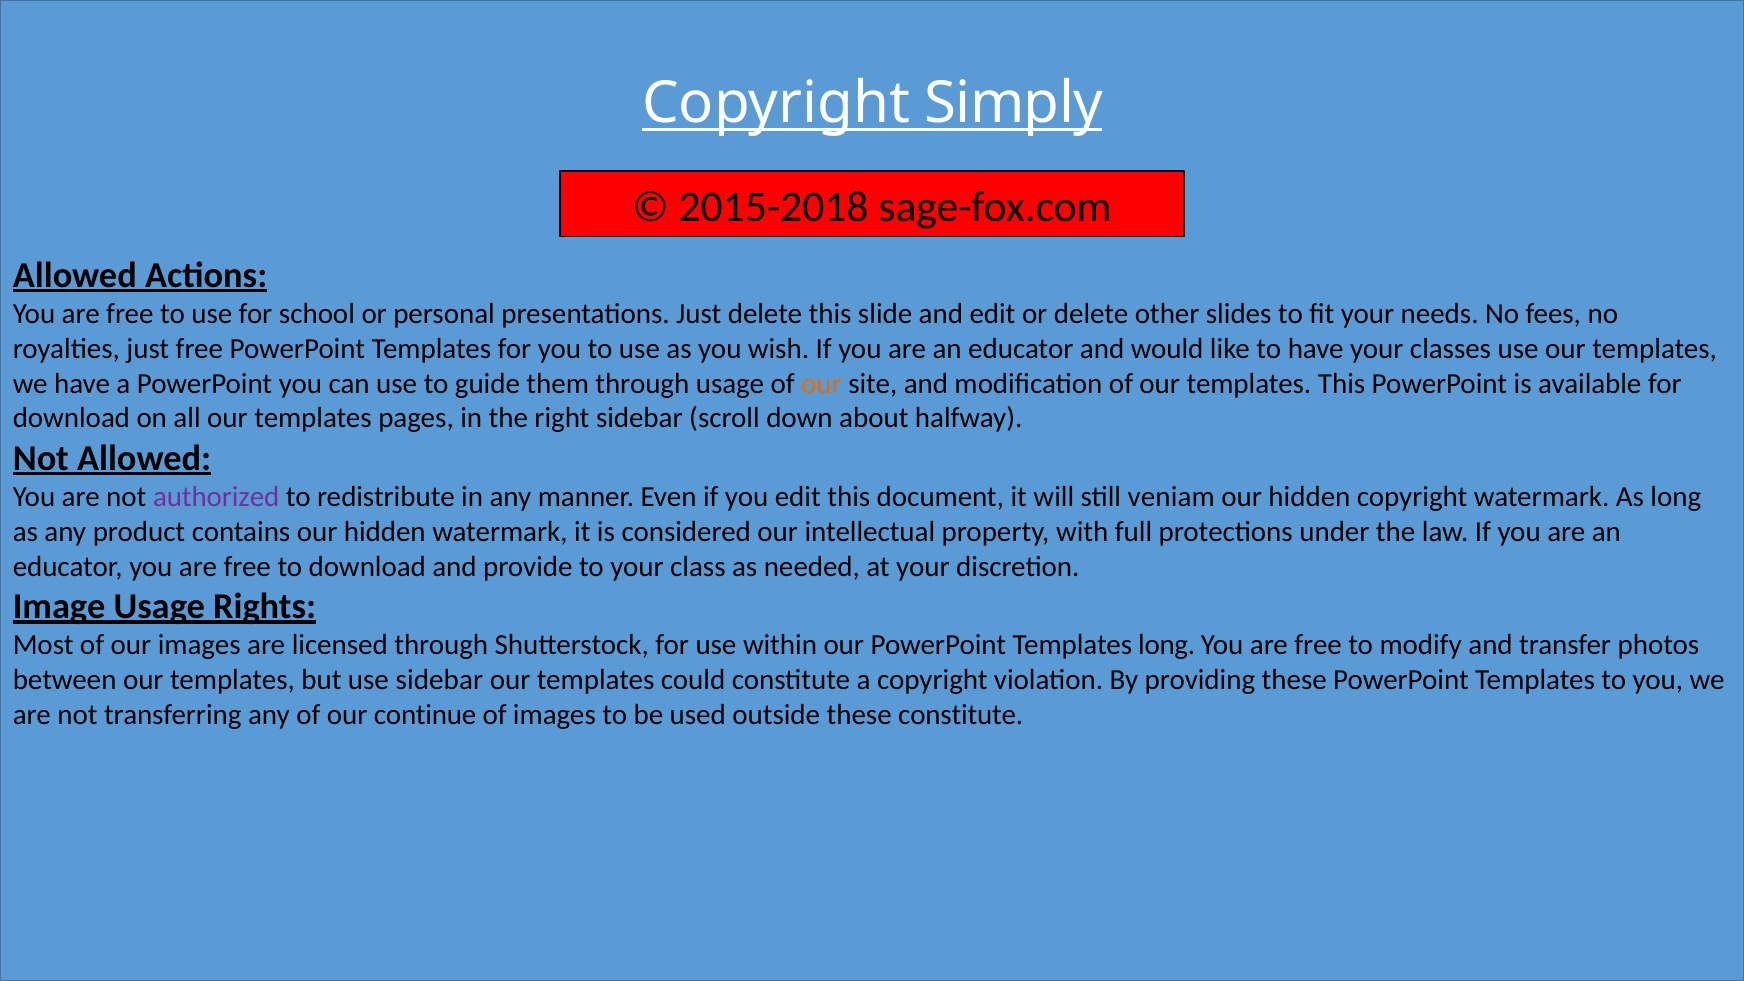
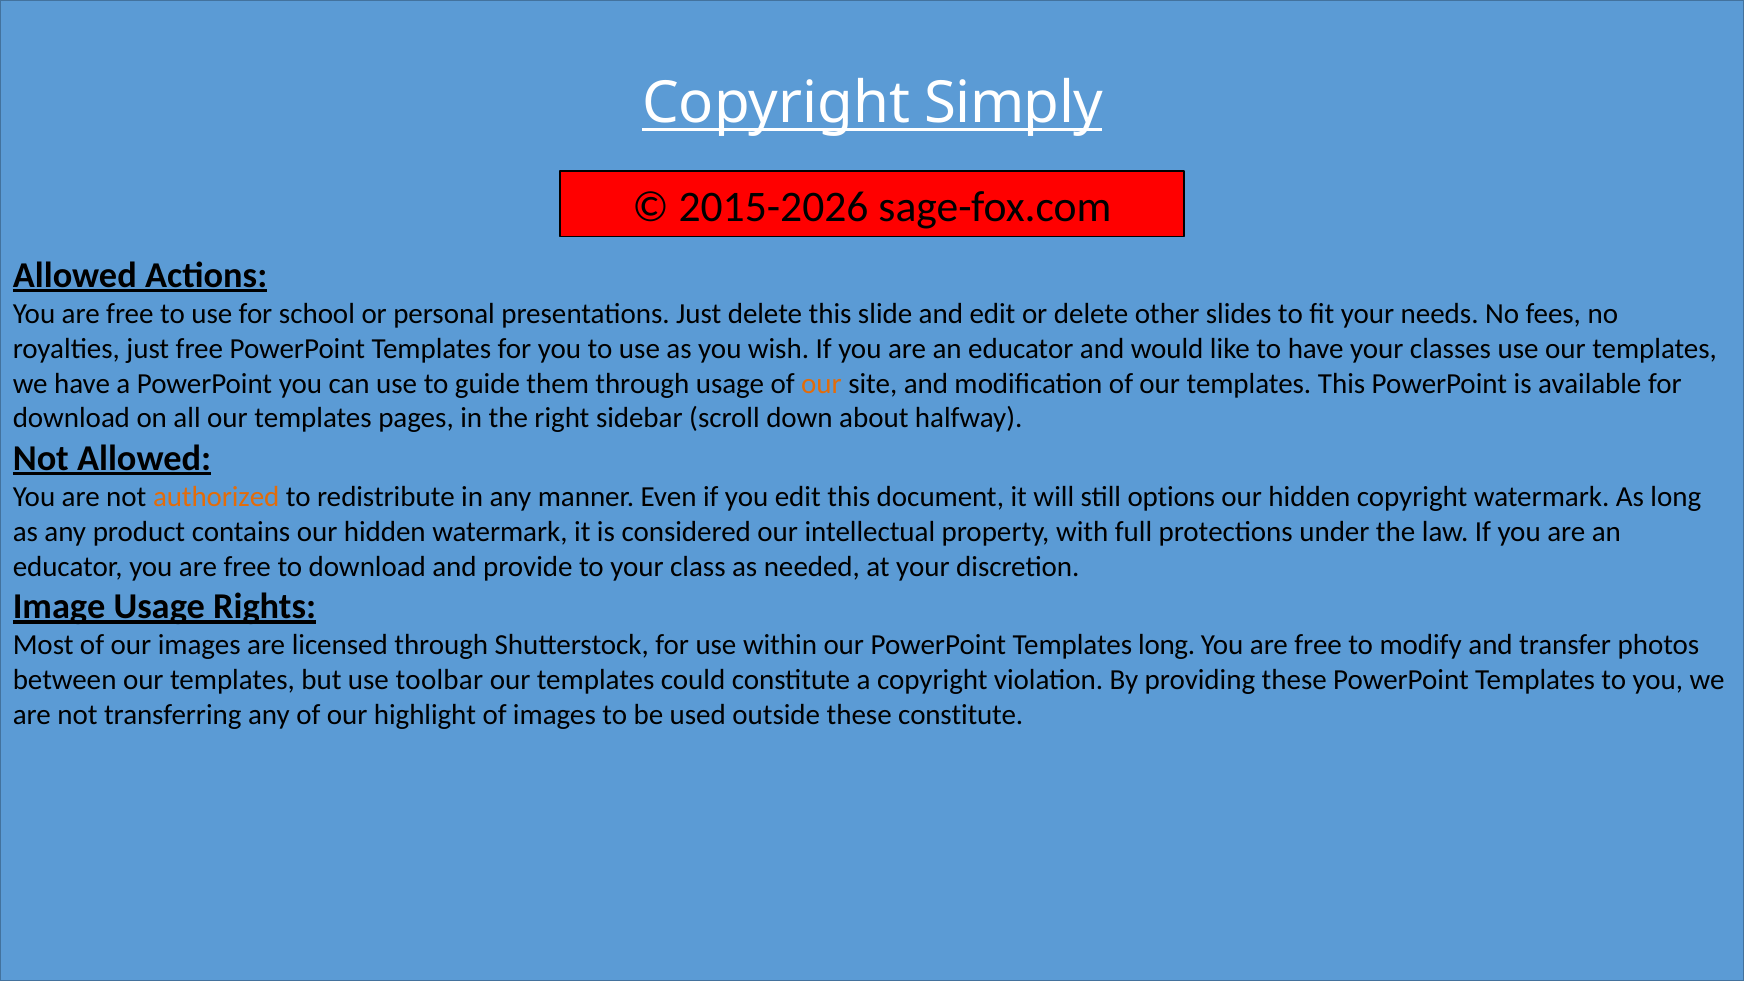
2015-2018: 2015-2018 -> 2015-2026
authorized colour: purple -> orange
veniam: veniam -> options
use sidebar: sidebar -> toolbar
continue: continue -> highlight
